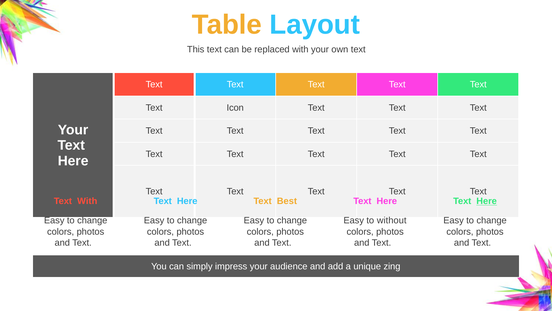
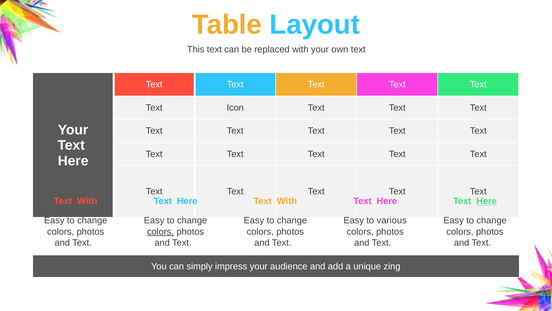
Best at (287, 201): Best -> With
without: without -> various
colors at (160, 231) underline: none -> present
